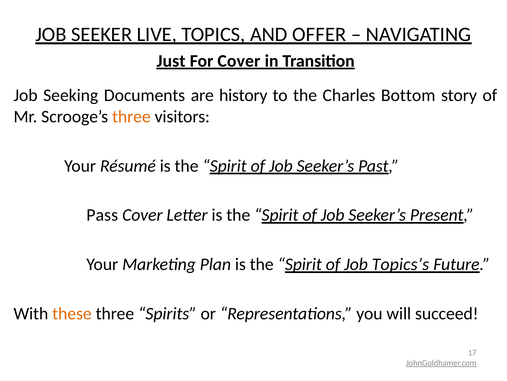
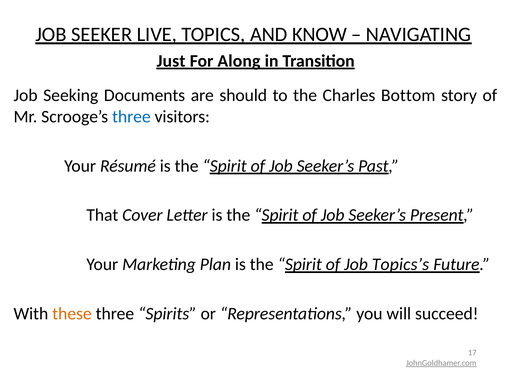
OFFER: OFFER -> KNOW
For Cover: Cover -> Along
history: history -> should
three at (131, 116) colour: orange -> blue
Pass: Pass -> That
